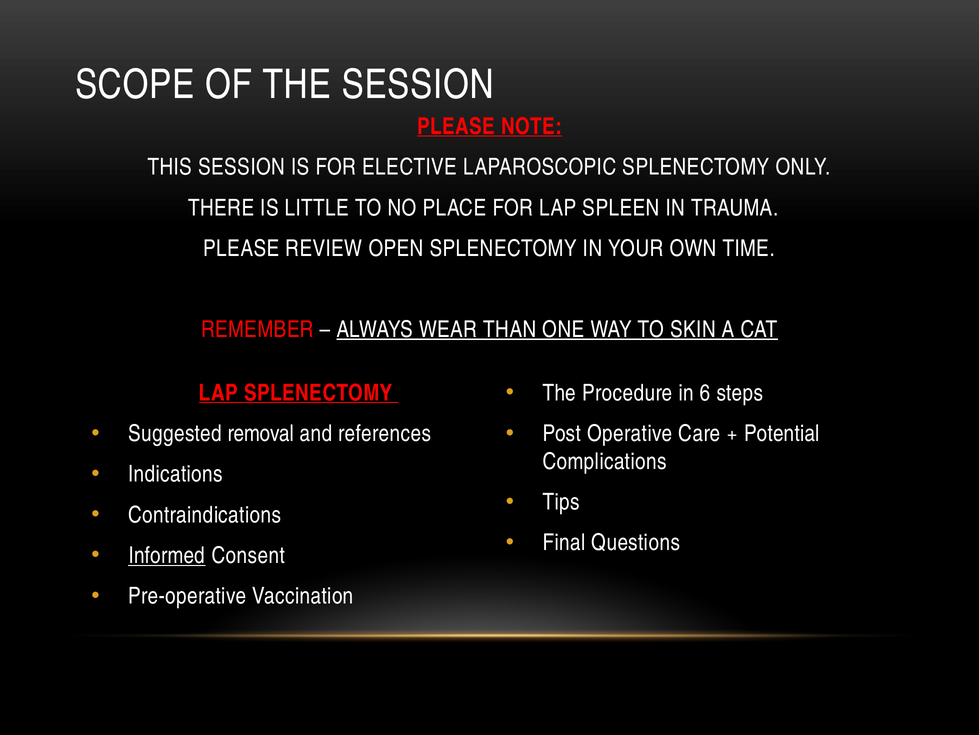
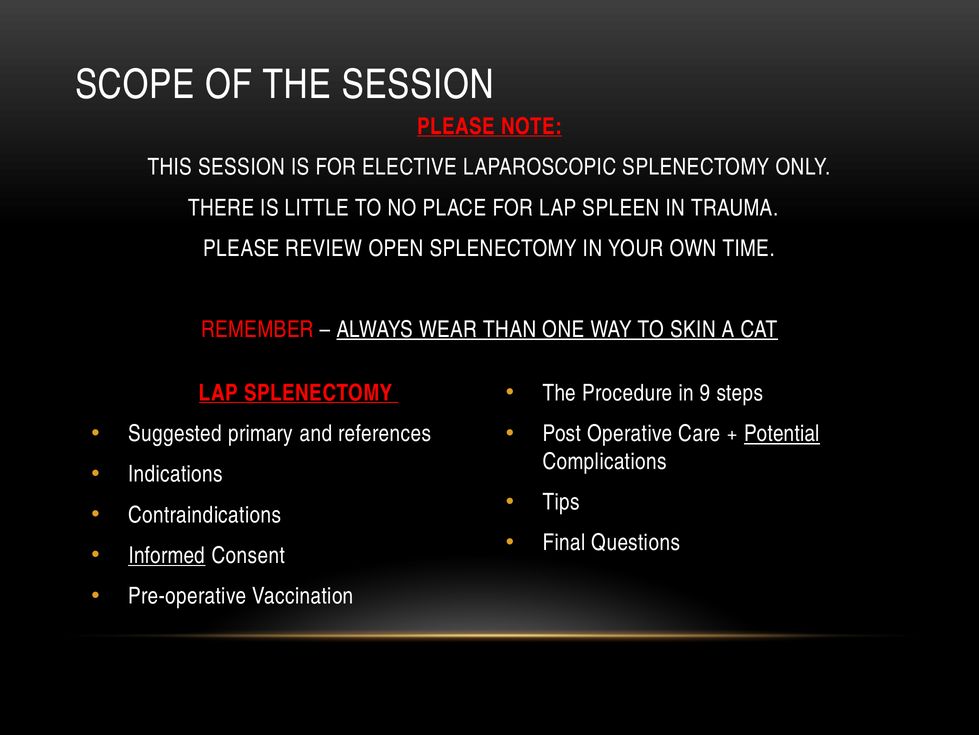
6: 6 -> 9
removal: removal -> primary
Potential underline: none -> present
